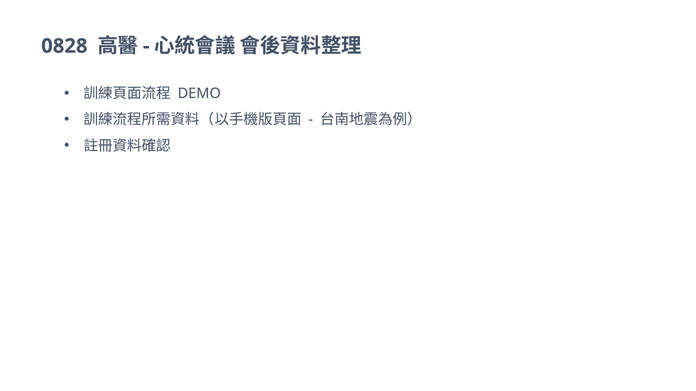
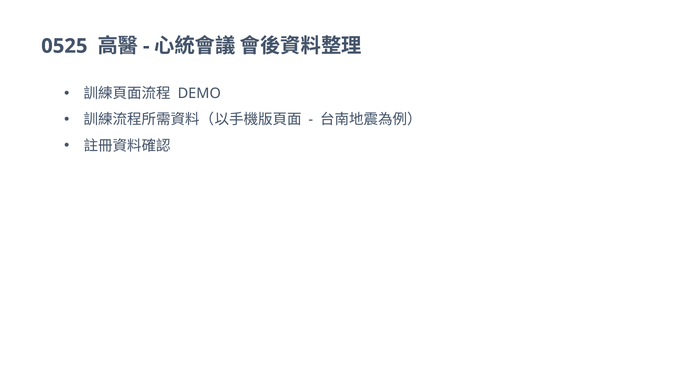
0828: 0828 -> 0525
